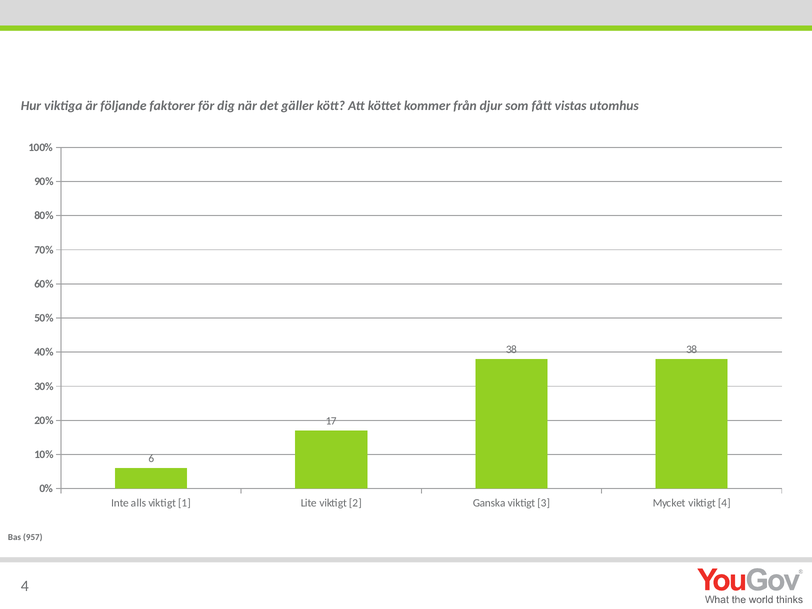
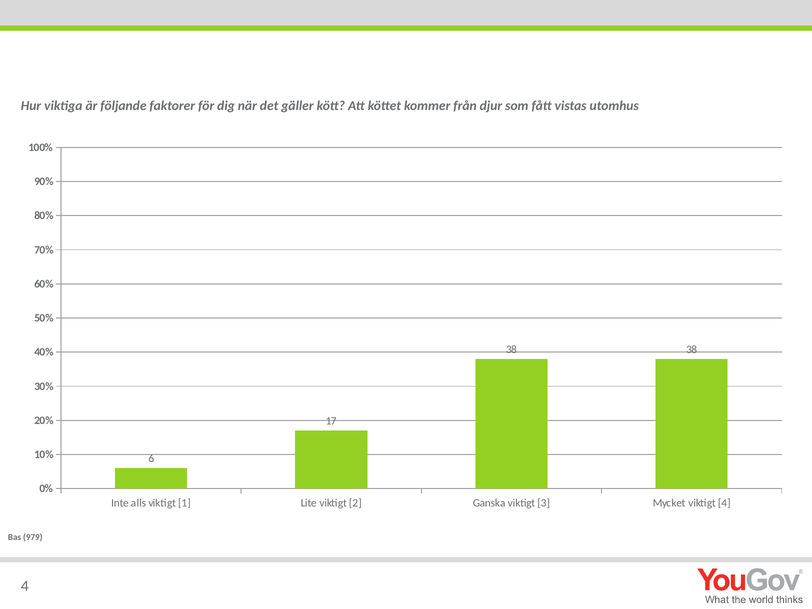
957: 957 -> 979
